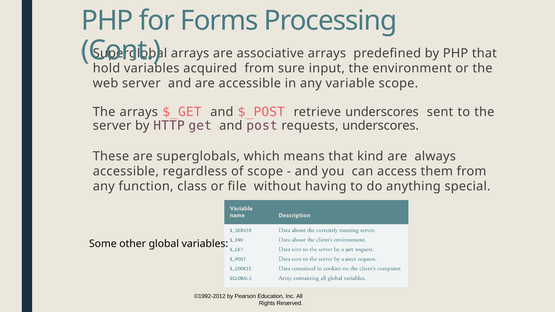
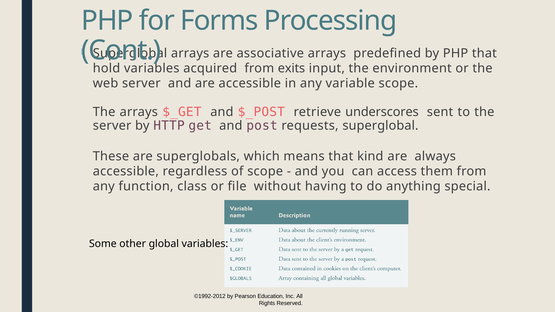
sure: sure -> exits
requests underscores: underscores -> superglobal
